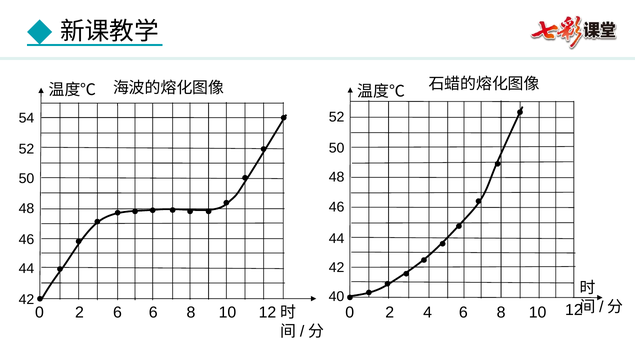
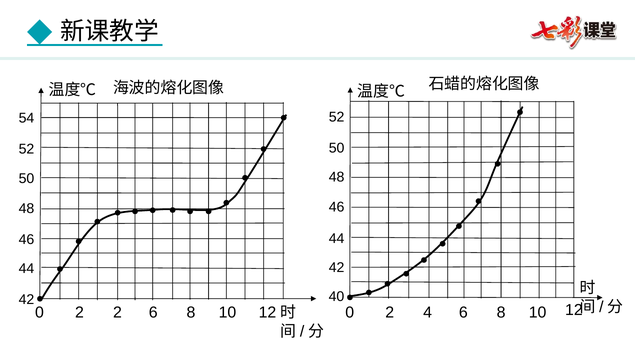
2 6: 6 -> 2
